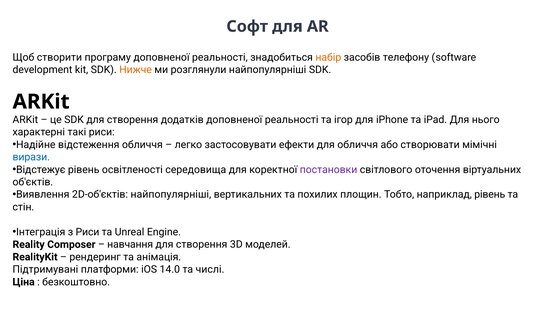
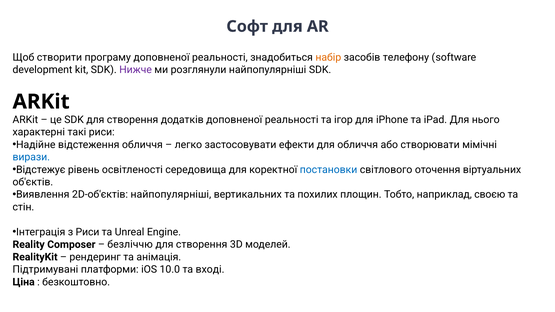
Нижче colour: orange -> purple
постановки colour: purple -> blue
наприклад рівень: рівень -> своєю
навчання: навчання -> безліччю
14.0: 14.0 -> 10.0
числі: числі -> вході
